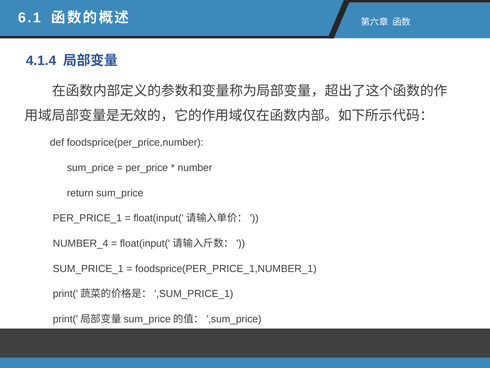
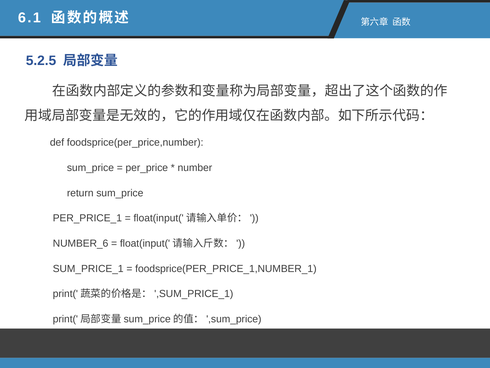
4.1.4: 4.1.4 -> 5.2.5
NUMBER_4: NUMBER_4 -> NUMBER_6
